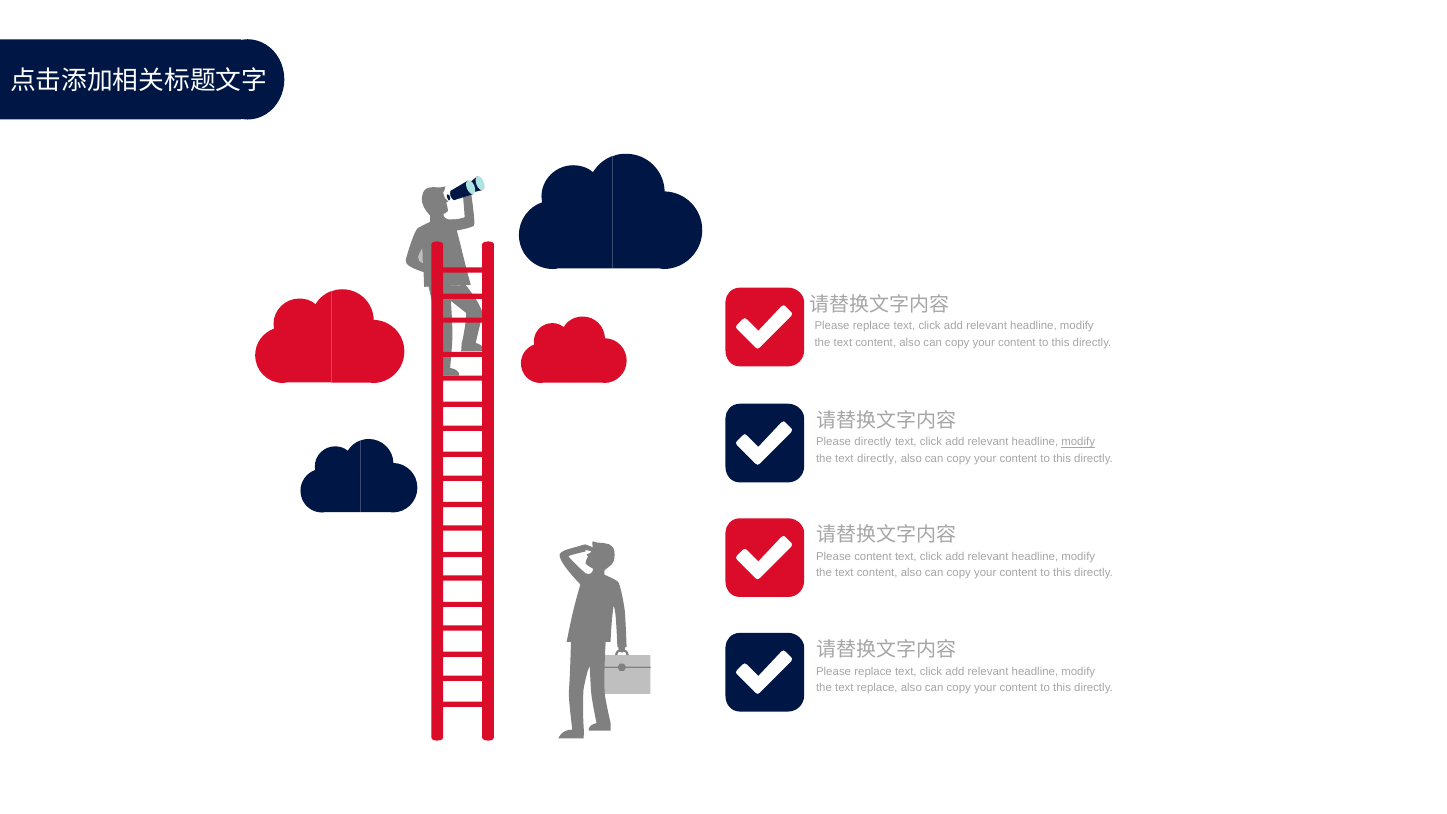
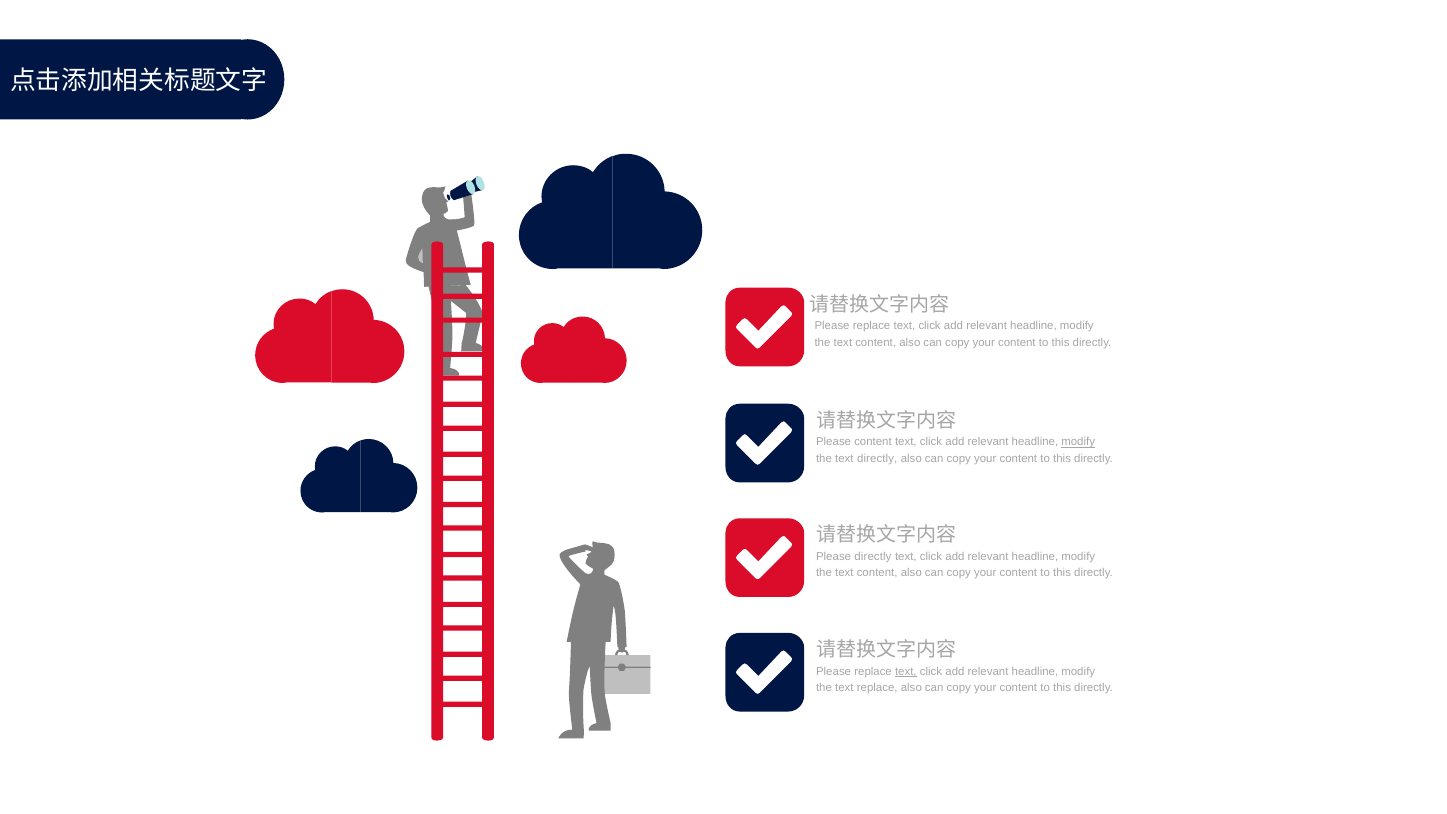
Please directly: directly -> content
Please content: content -> directly
text at (906, 671) underline: none -> present
